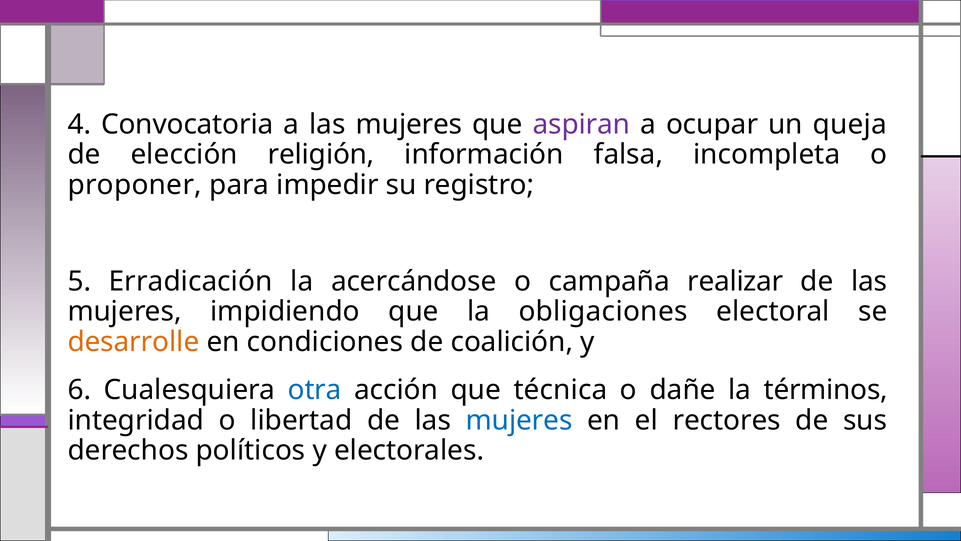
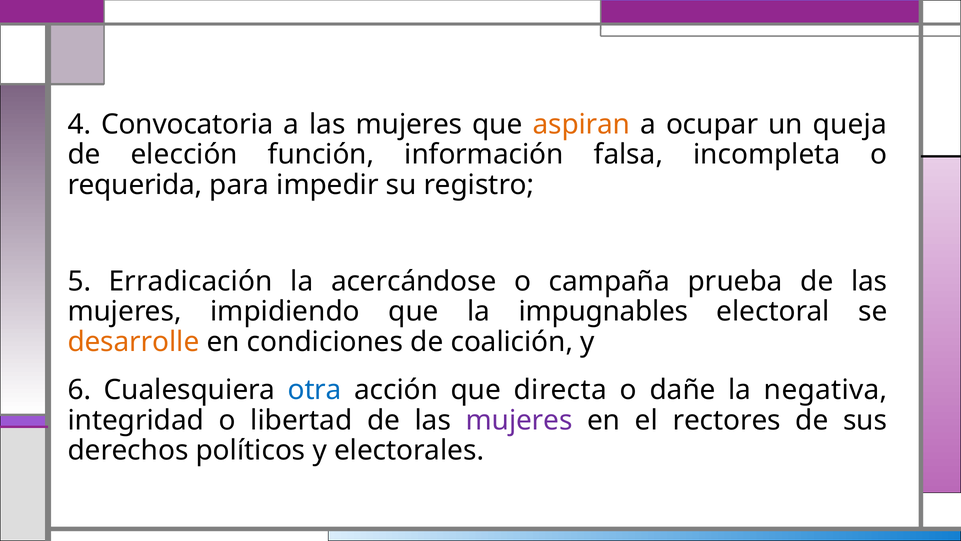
aspiran colour: purple -> orange
religión: religión -> función
proponer: proponer -> requerida
realizar: realizar -> prueba
obligaciones: obligaciones -> impugnables
técnica: técnica -> directa
términos: términos -> negativa
mujeres at (519, 420) colour: blue -> purple
